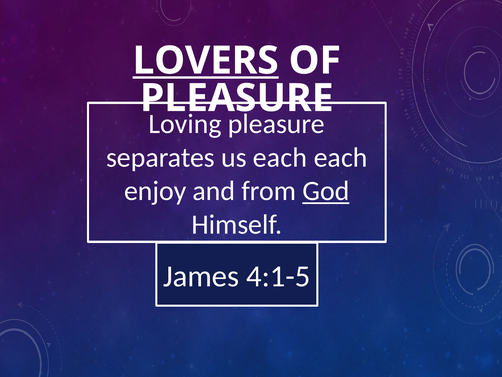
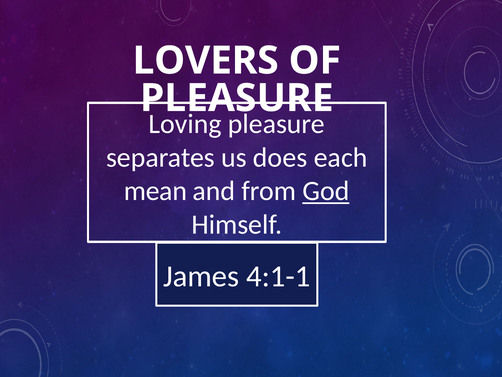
LOVERS underline: present -> none
us each: each -> does
enjoy: enjoy -> mean
4:1-5: 4:1-5 -> 4:1-1
